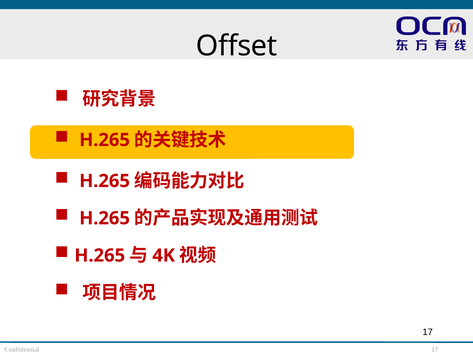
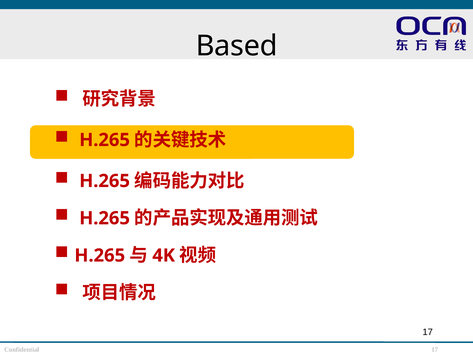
Offset: Offset -> Based
